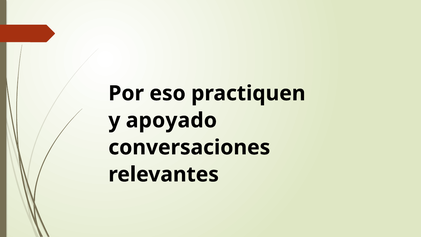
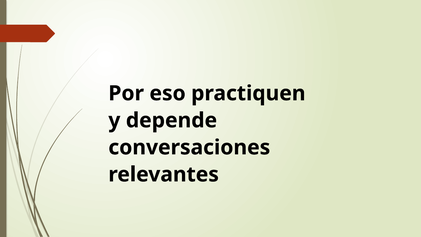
apoyado: apoyado -> depende
